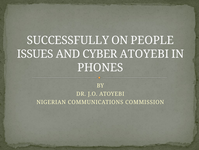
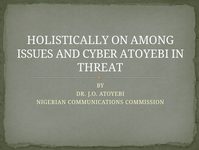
SUCCESSFULLY: SUCCESSFULLY -> HOLISTICALLY
PEOPLE: PEOPLE -> AMONG
PHONES: PHONES -> THREAT
